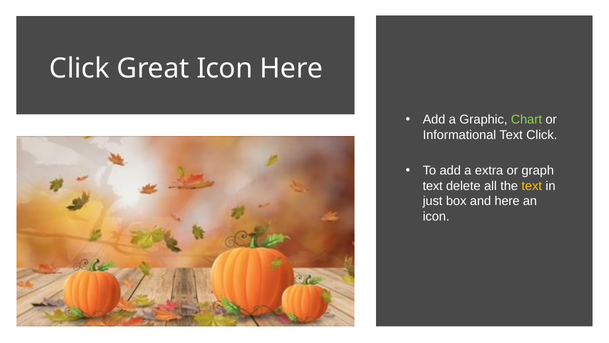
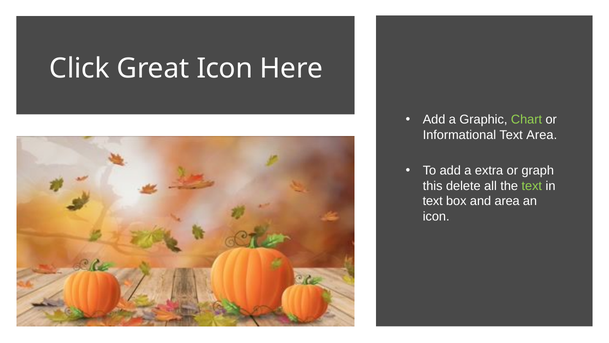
Text Click: Click -> Area
text at (433, 186): text -> this
text at (532, 186) colour: yellow -> light green
just at (433, 201): just -> text
and here: here -> area
